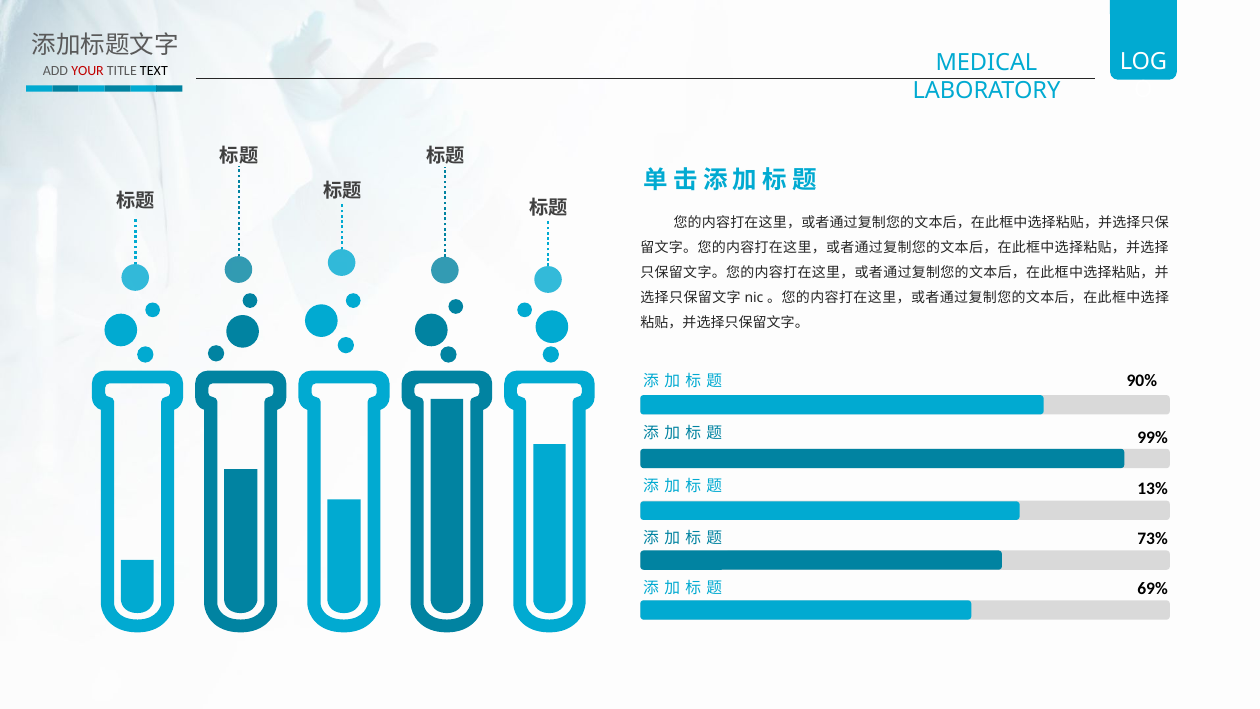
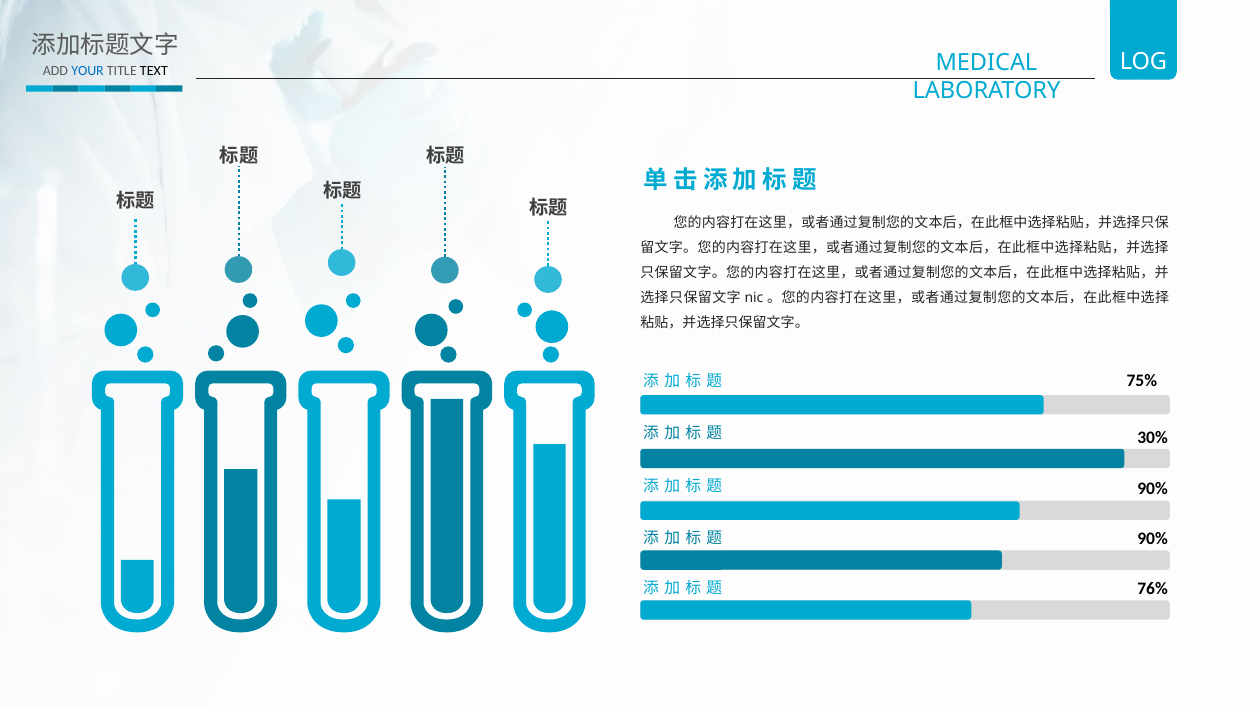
YOUR colour: red -> blue
90%: 90% -> 75%
99%: 99% -> 30%
13% at (1153, 489): 13% -> 90%
73% at (1153, 539): 73% -> 90%
69%: 69% -> 76%
